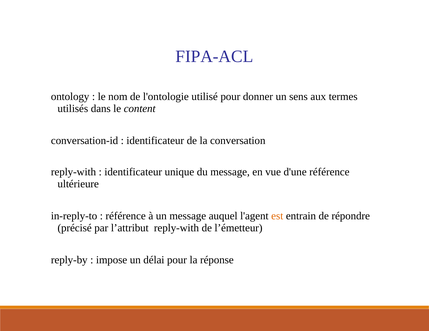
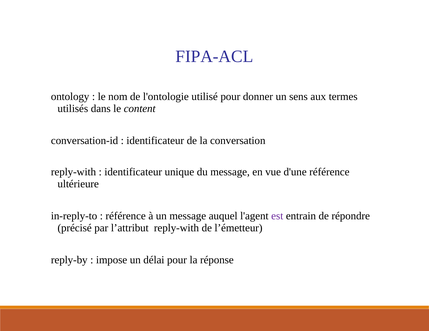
est colour: orange -> purple
